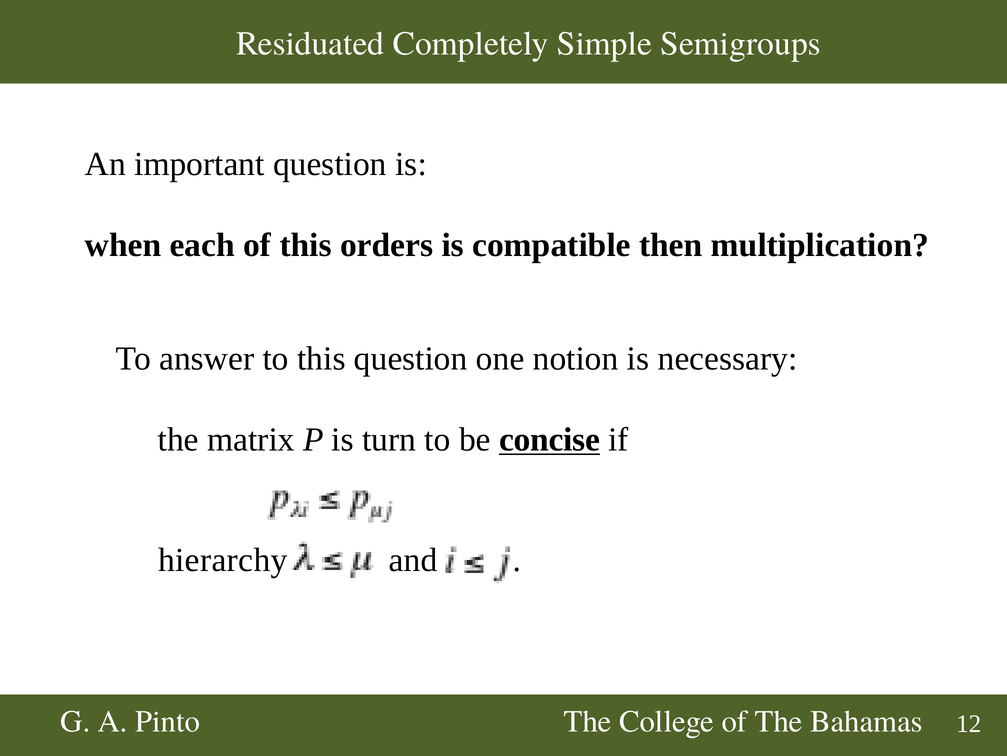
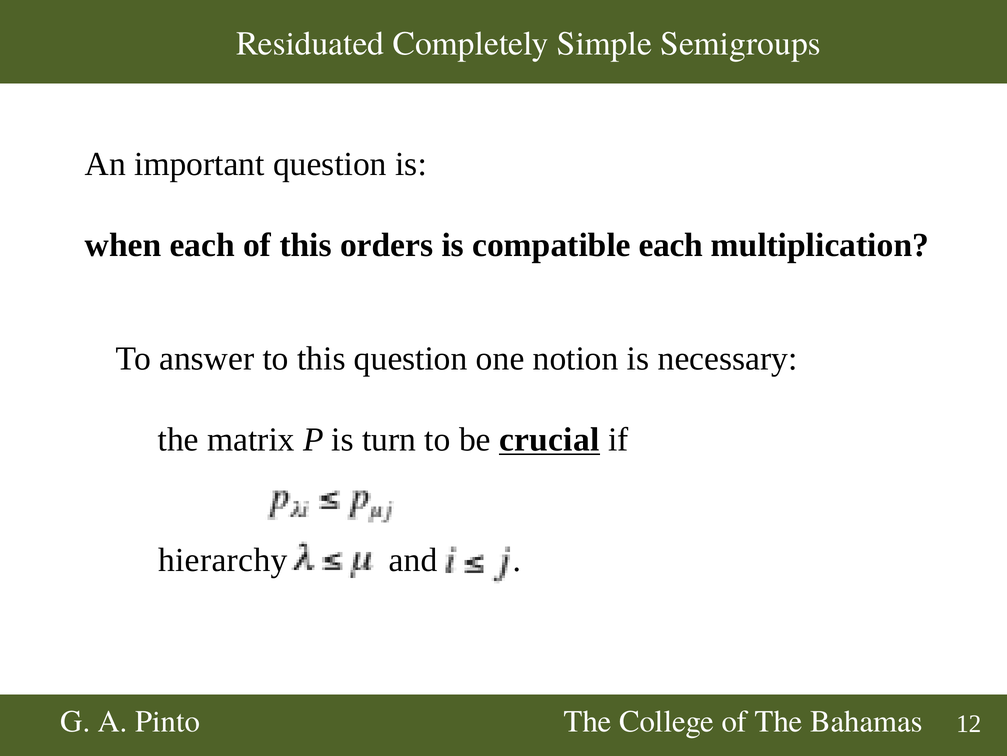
compatible then: then -> each
concise: concise -> crucial
